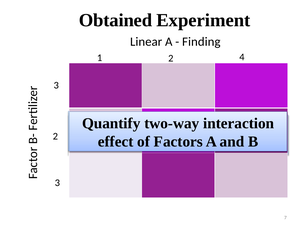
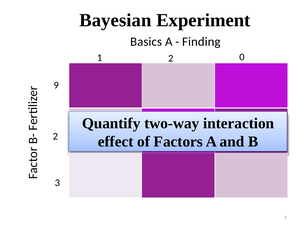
Obtained: Obtained -> Bayesian
Linear: Linear -> Basics
4: 4 -> 0
3 at (56, 86): 3 -> 9
